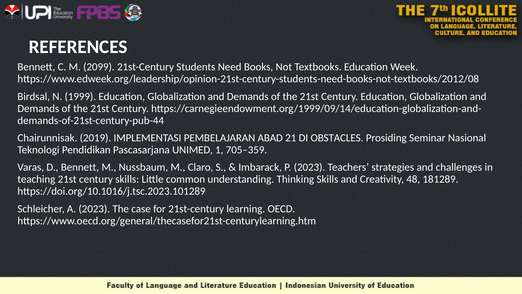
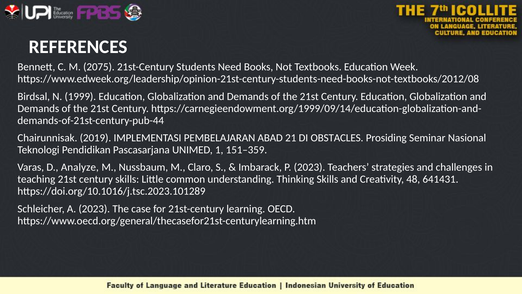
2099: 2099 -> 2075
705–359: 705–359 -> 151–359
D Bennett: Bennett -> Analyze
181289: 181289 -> 641431
